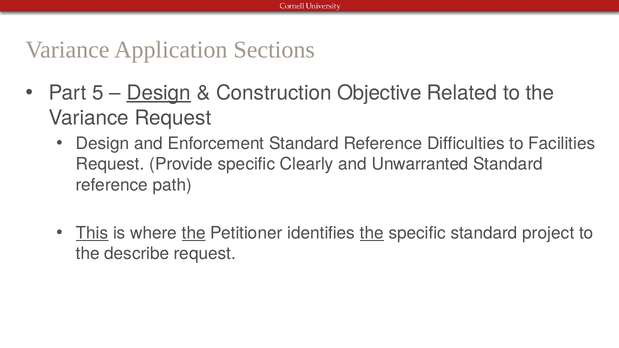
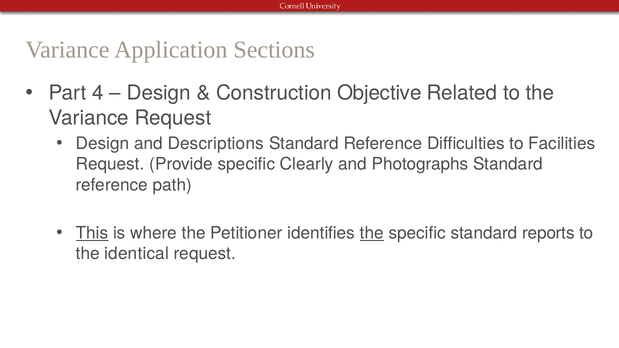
5: 5 -> 4
Design at (159, 93) underline: present -> none
Enforcement: Enforcement -> Descriptions
Unwarranted: Unwarranted -> Photographs
the at (194, 233) underline: present -> none
project: project -> reports
describe: describe -> identical
